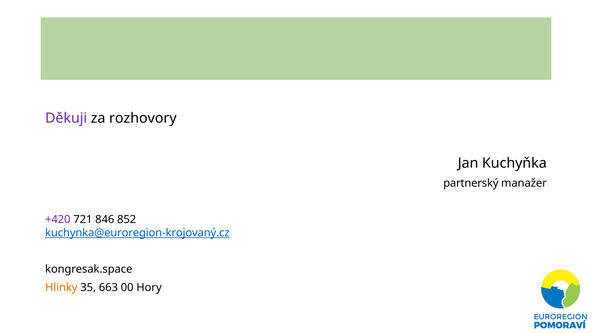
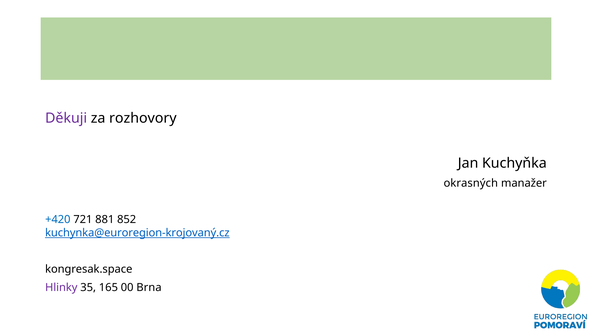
partnerský: partnerský -> okrasných
+420 colour: purple -> blue
846: 846 -> 881
Hlinky colour: orange -> purple
663: 663 -> 165
Hory: Hory -> Brna
